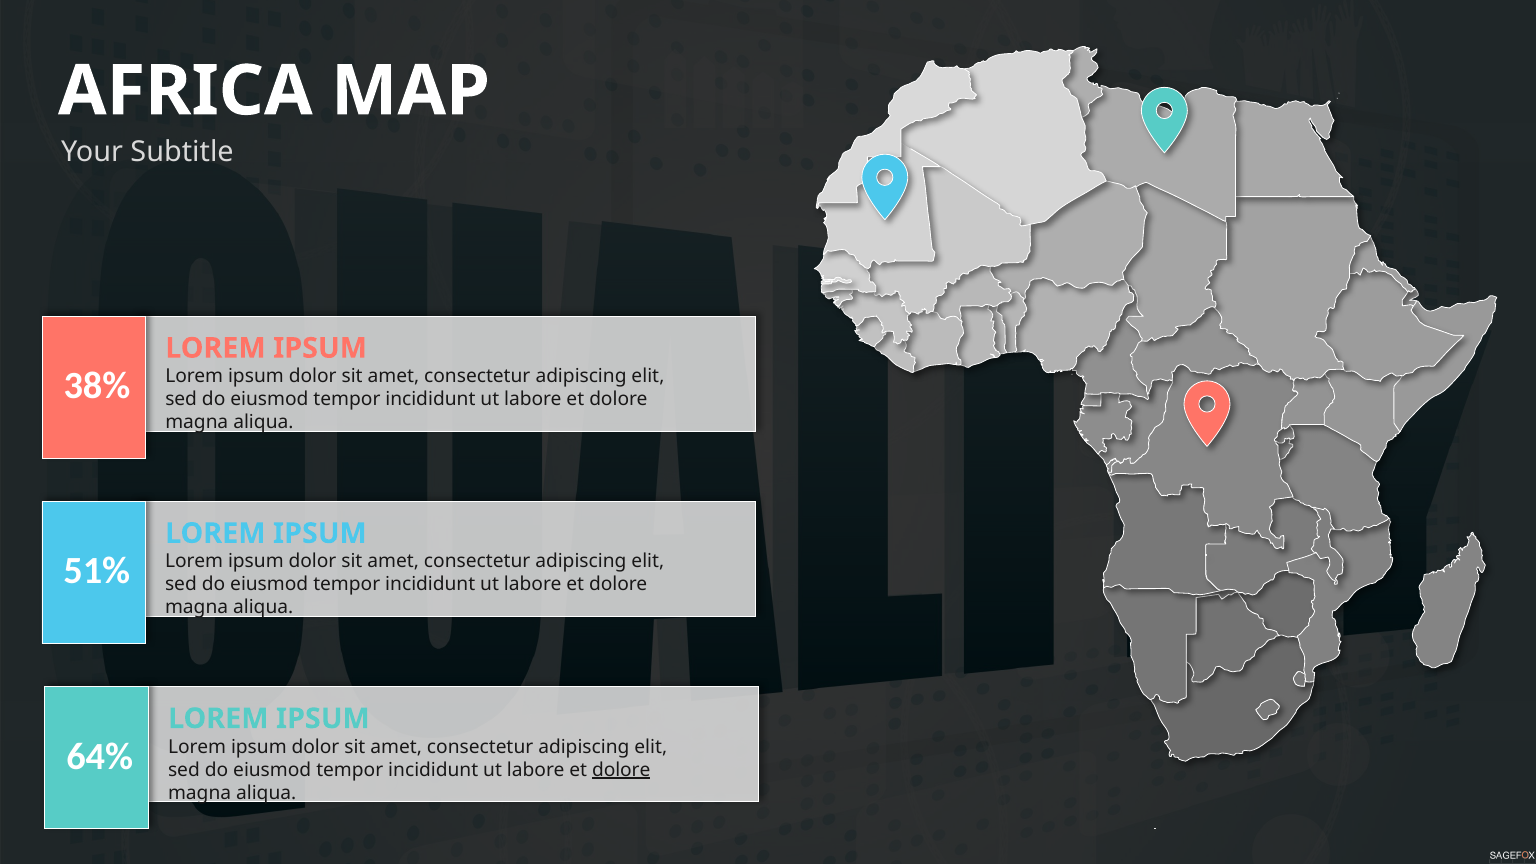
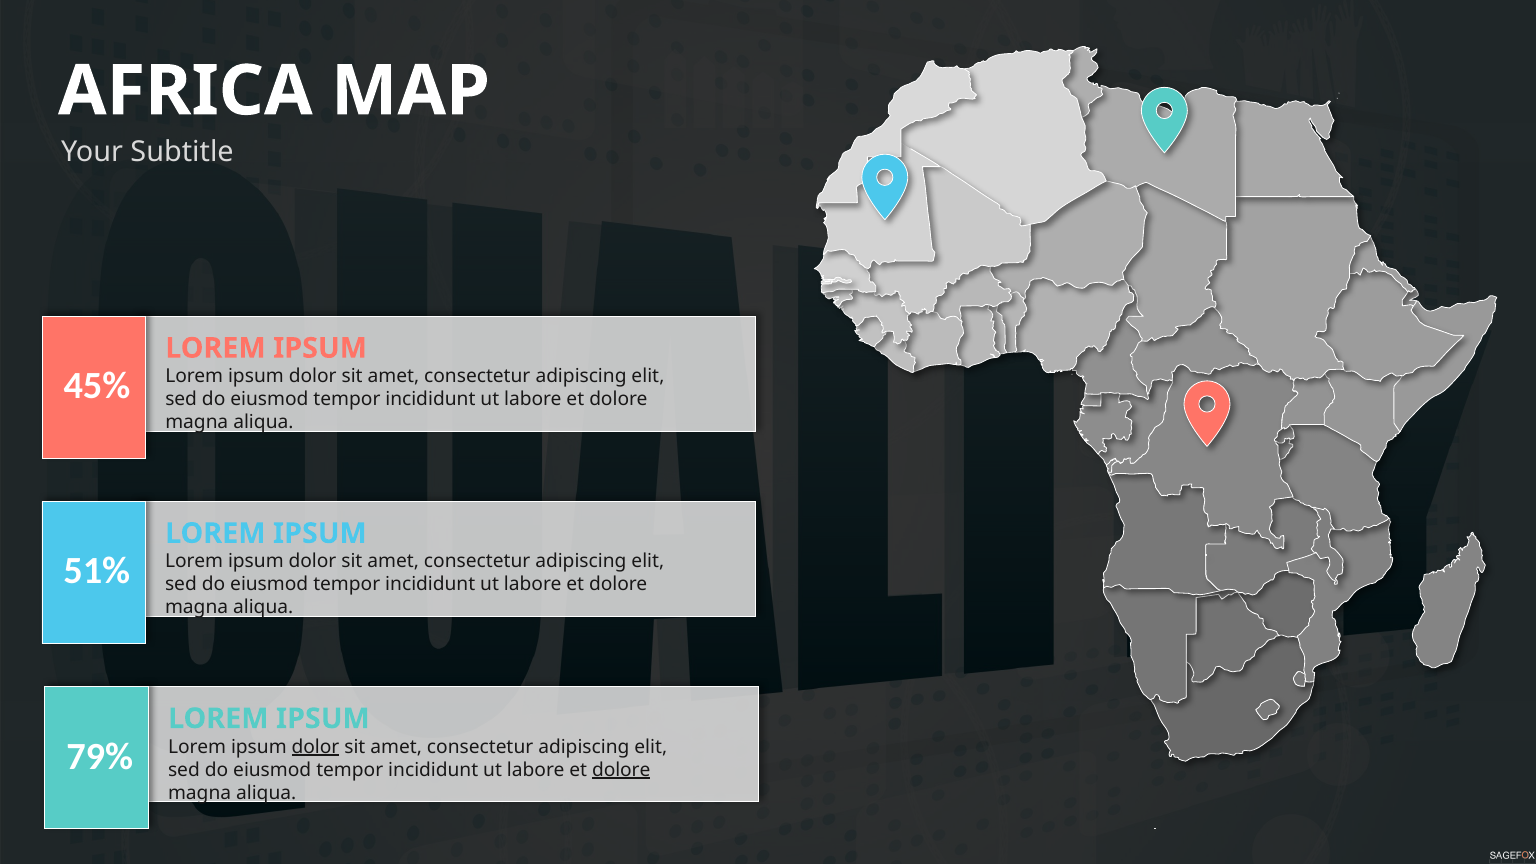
38%: 38% -> 45%
64%: 64% -> 79%
dolor at (315, 747) underline: none -> present
